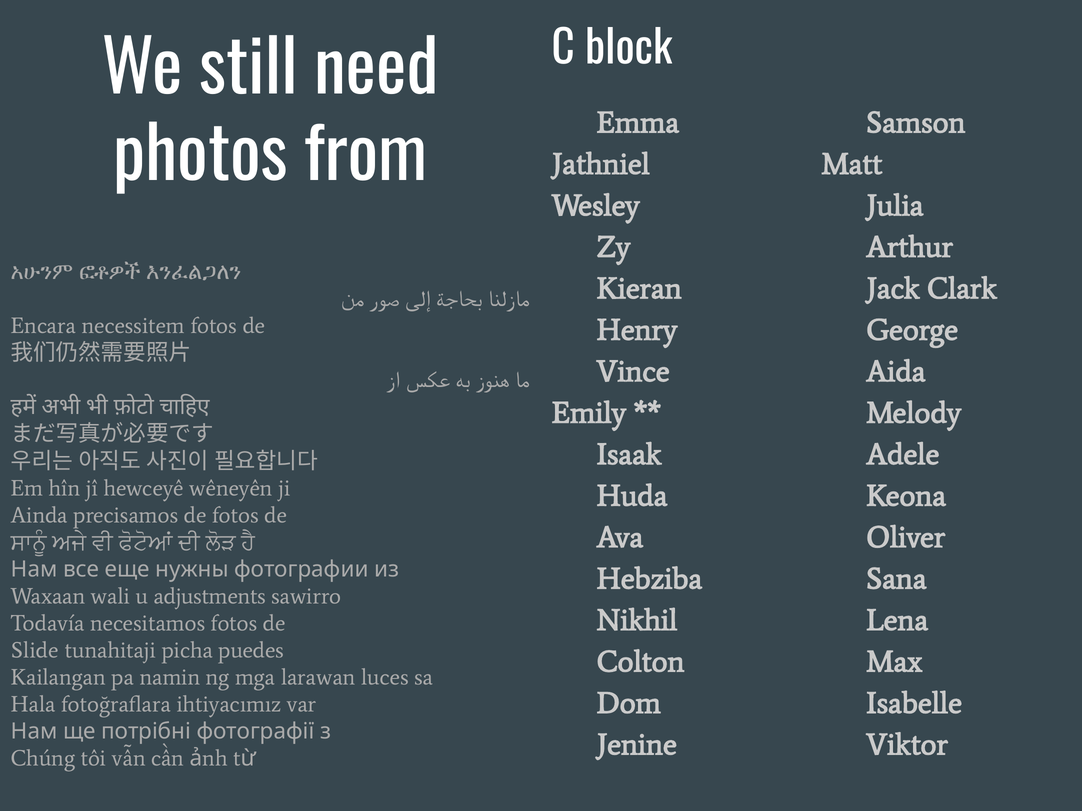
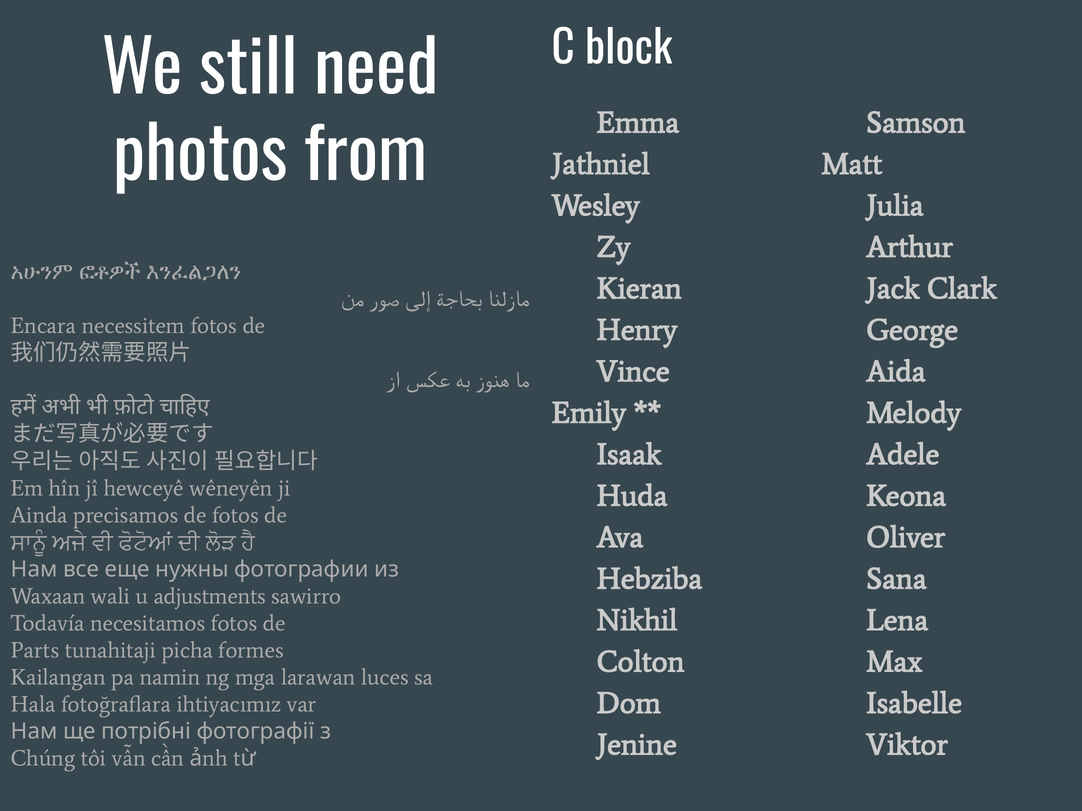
Slide: Slide -> Parts
puedes: puedes -> formes
